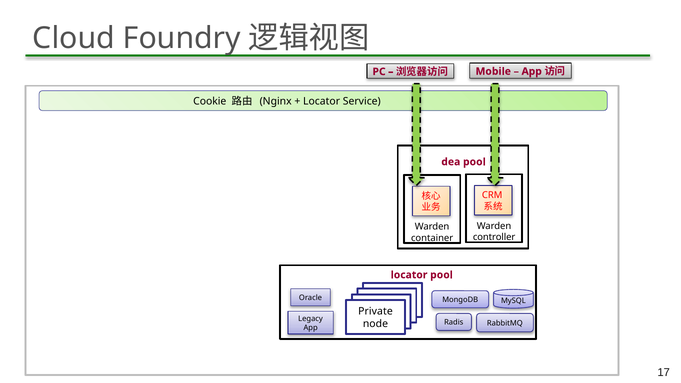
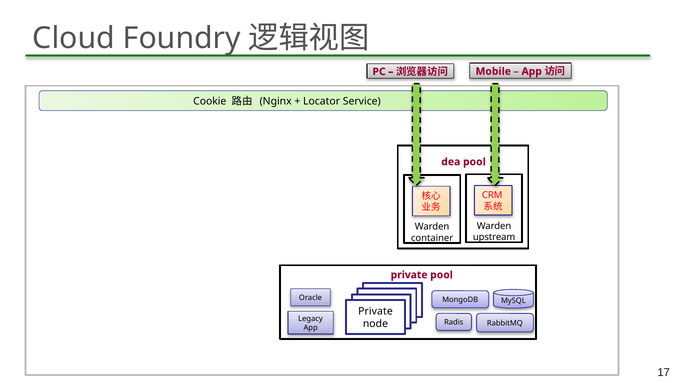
controller: controller -> upstream
locator at (409, 275): locator -> private
